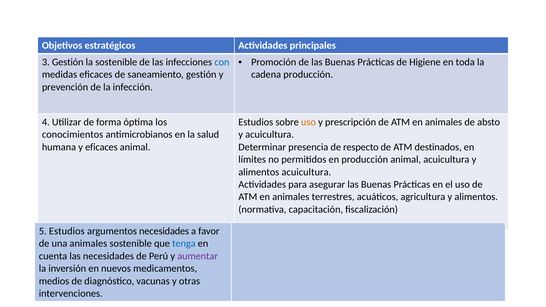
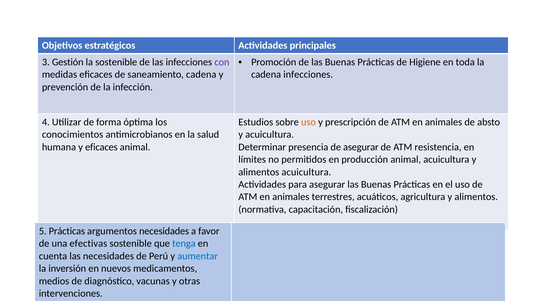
con colour: blue -> purple
saneamiento gestión: gestión -> cadena
cadena producción: producción -> infecciones
de respecto: respecto -> asegurar
destinados: destinados -> resistencia
5 Estudios: Estudios -> Prácticas
una animales: animales -> efectivas
aumentar colour: purple -> blue
